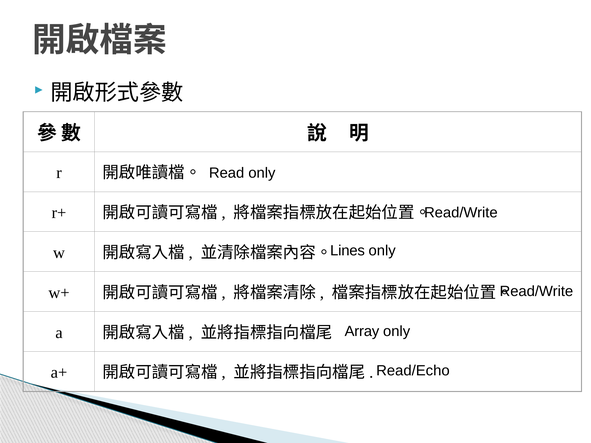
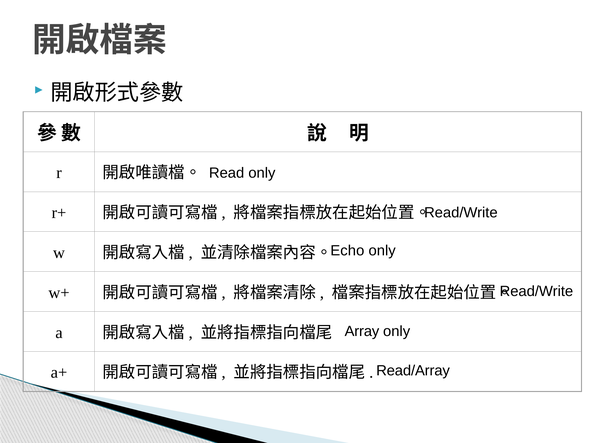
Lines: Lines -> Echo
Read/Echo: Read/Echo -> Read/Array
